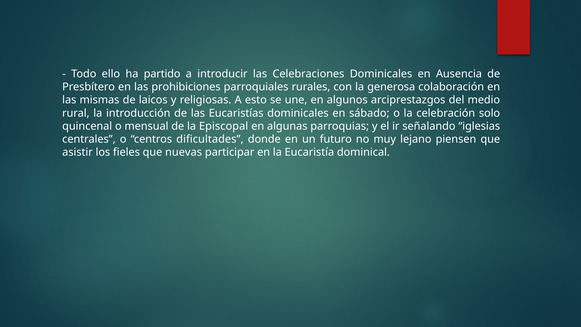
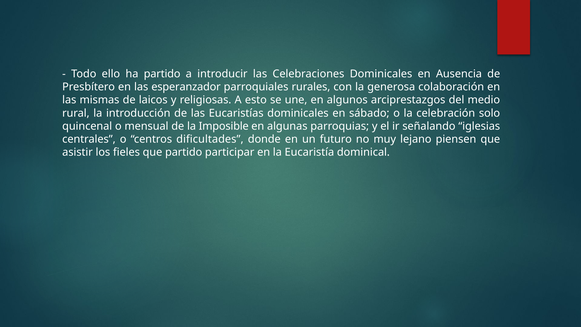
prohibiciones: prohibiciones -> esperanzador
Episcopal: Episcopal -> Imposible
que nuevas: nuevas -> partido
